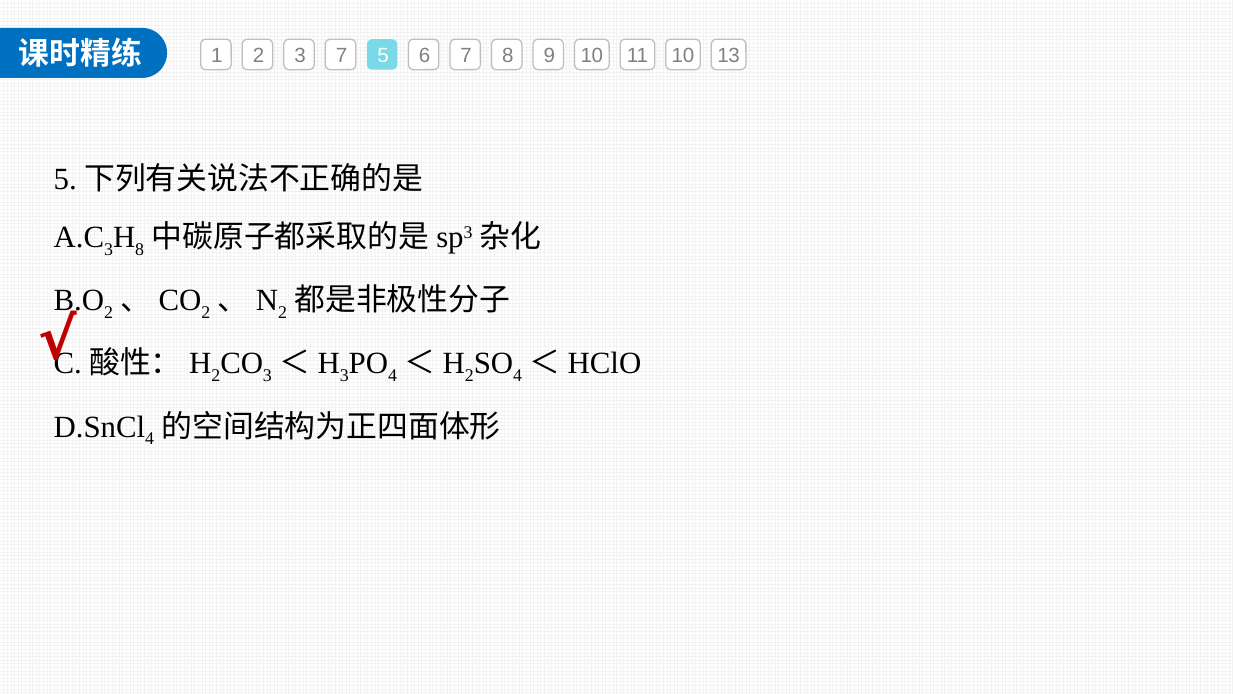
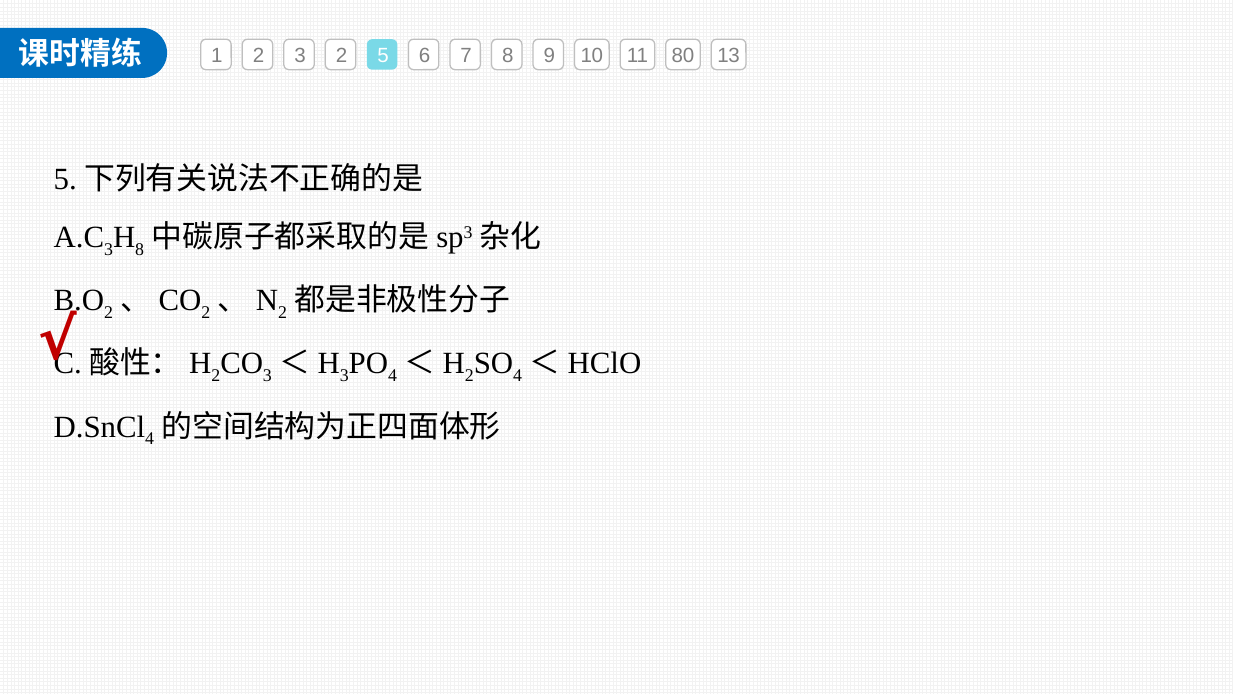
3 7: 7 -> 2
11 10: 10 -> 80
